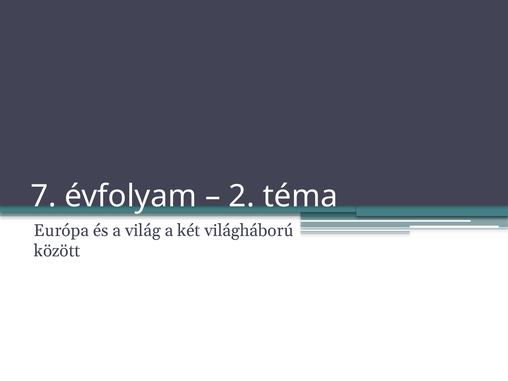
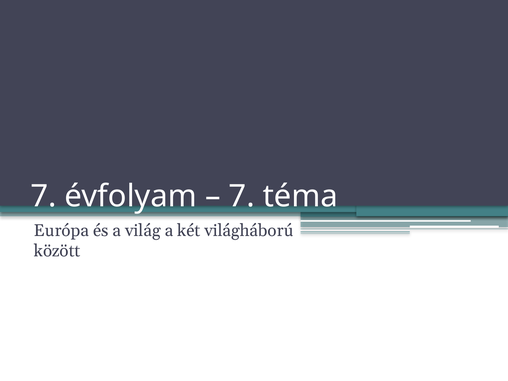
2 at (242, 196): 2 -> 7
